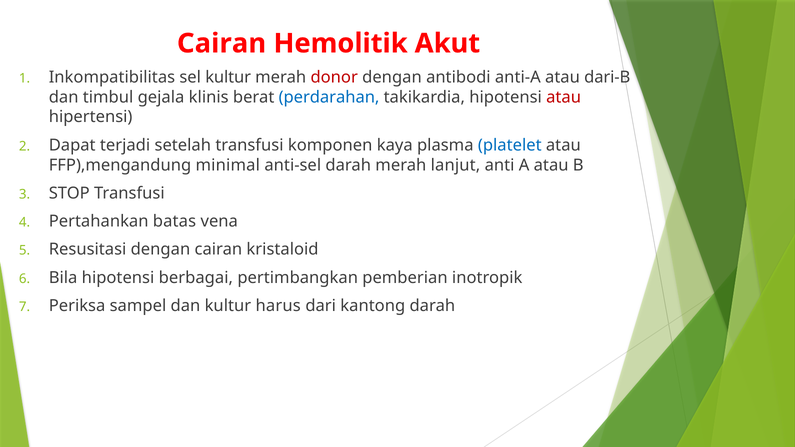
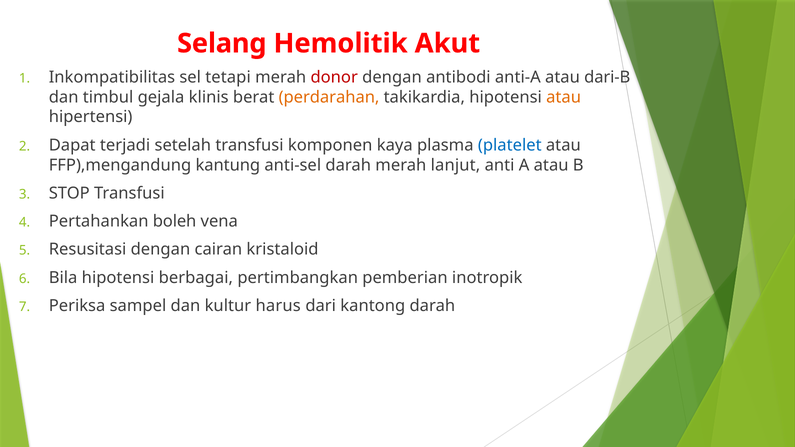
Cairan at (222, 43): Cairan -> Selang
sel kultur: kultur -> tetapi
perdarahan colour: blue -> orange
atau at (564, 97) colour: red -> orange
minimal: minimal -> kantung
batas: batas -> boleh
